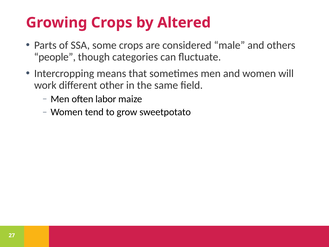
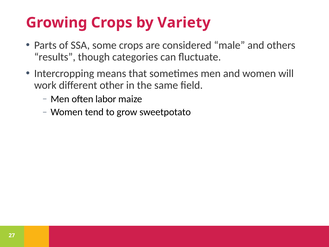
Altered: Altered -> Variety
people: people -> results
